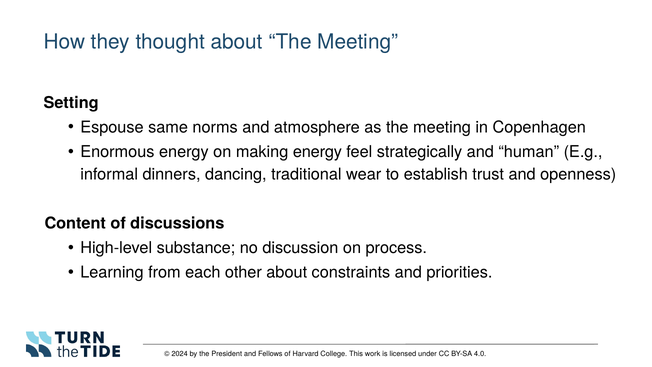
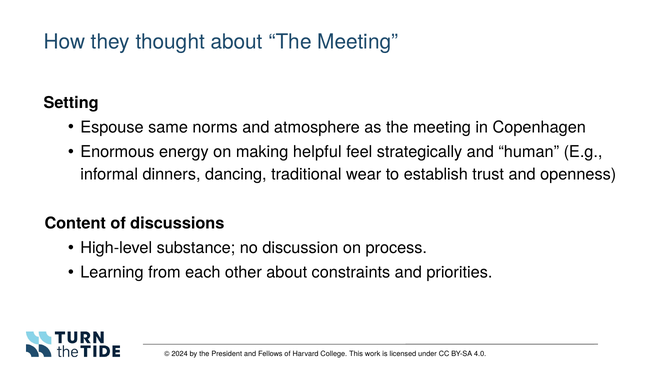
making energy: energy -> helpful
